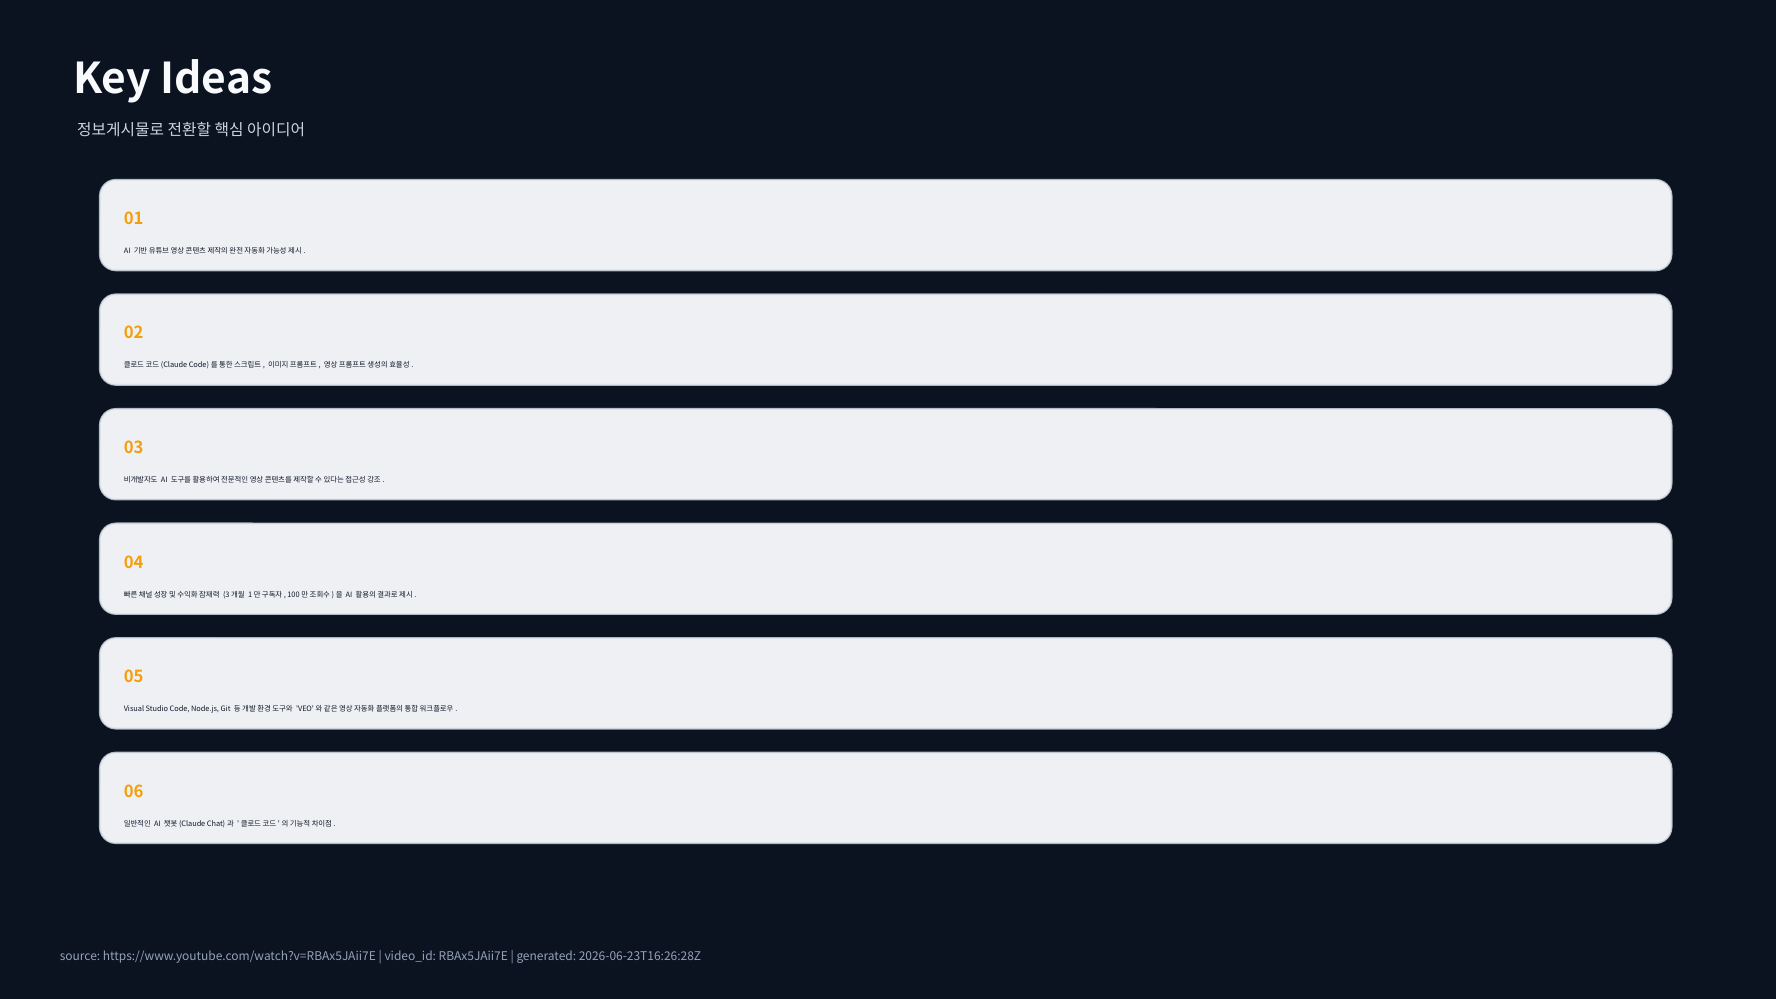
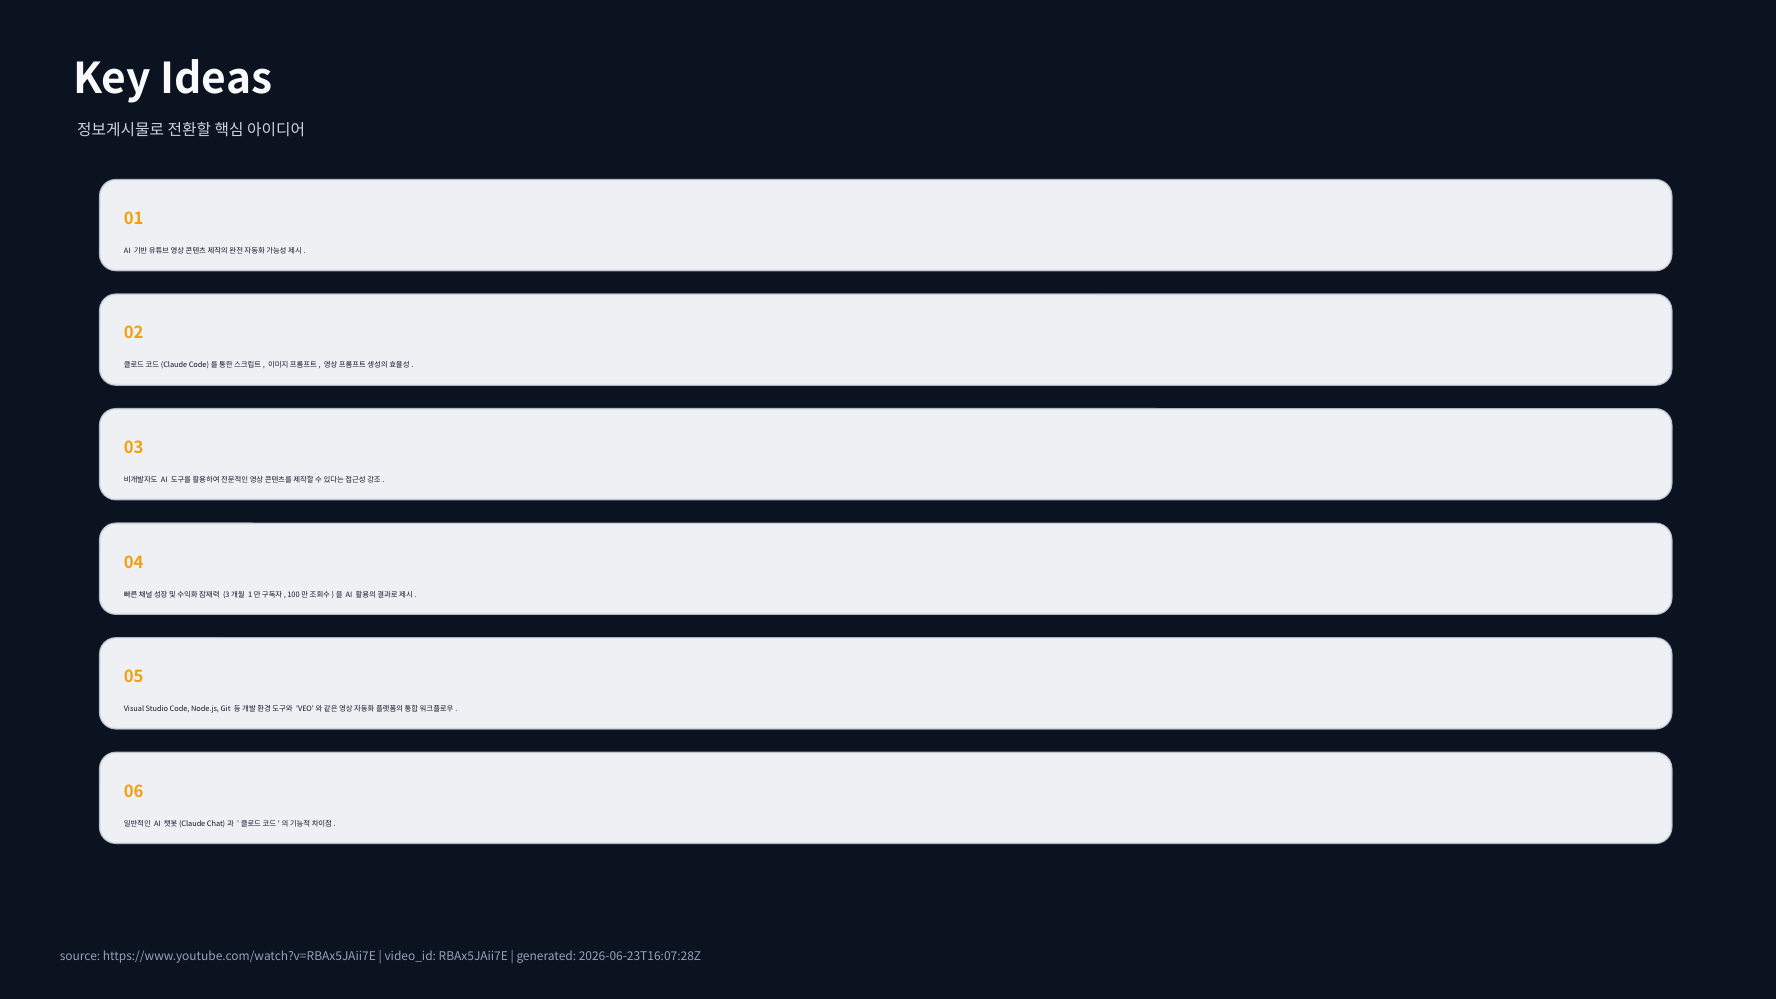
2026-06-23T16:26:28Z: 2026-06-23T16:26:28Z -> 2026-06-23T16:07:28Z
